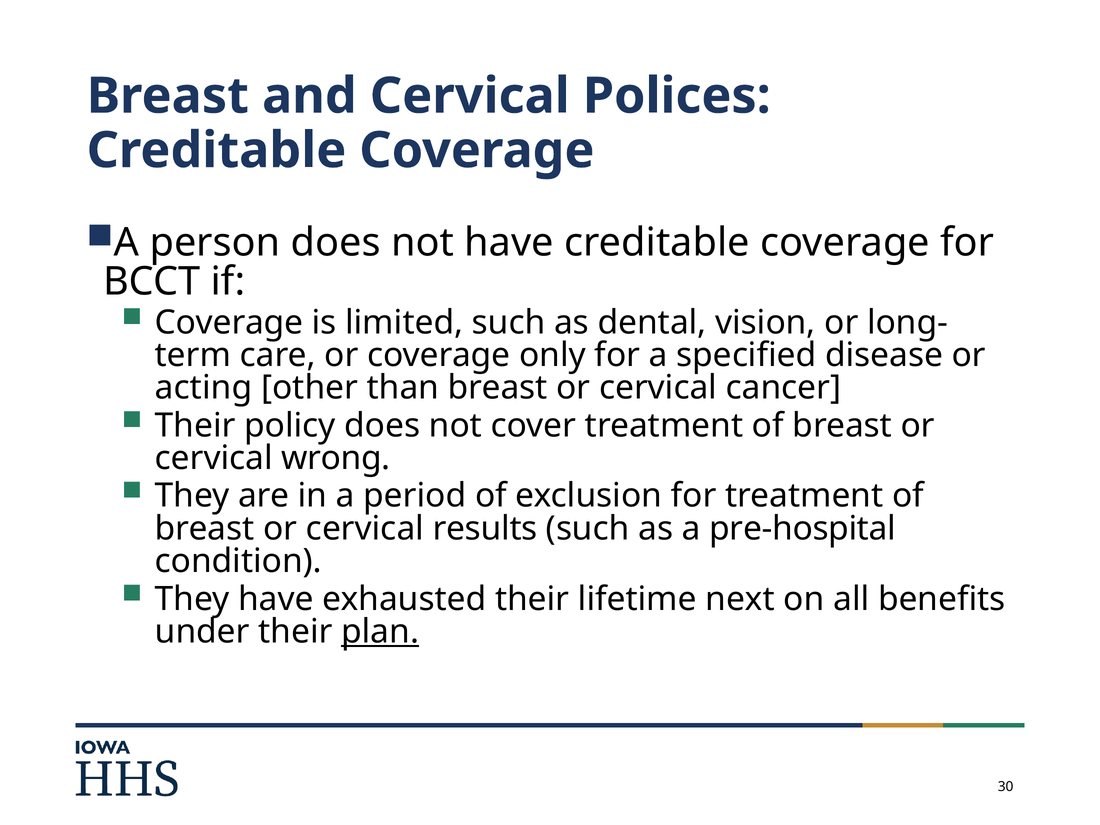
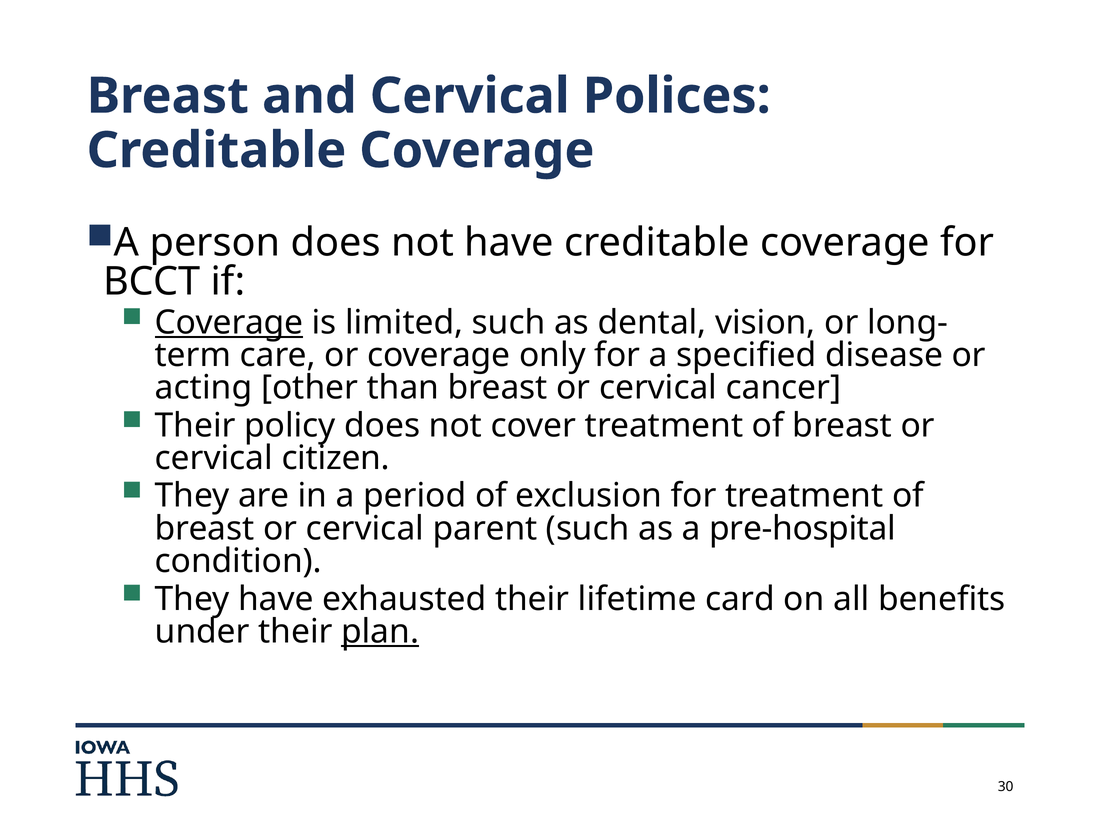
Coverage at (229, 322) underline: none -> present
wrong: wrong -> citizen
results: results -> parent
next: next -> card
